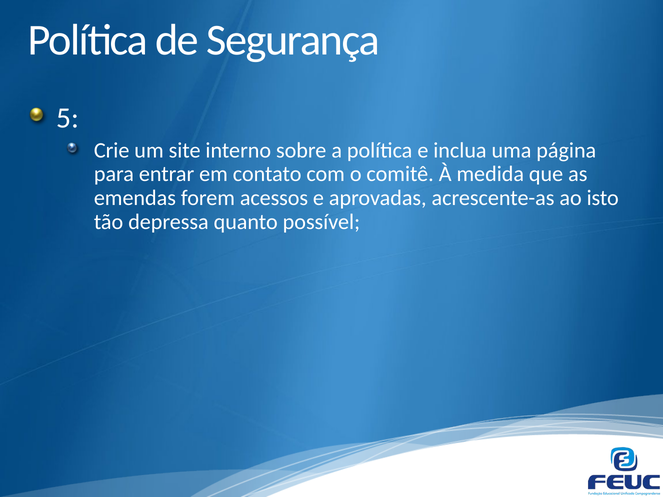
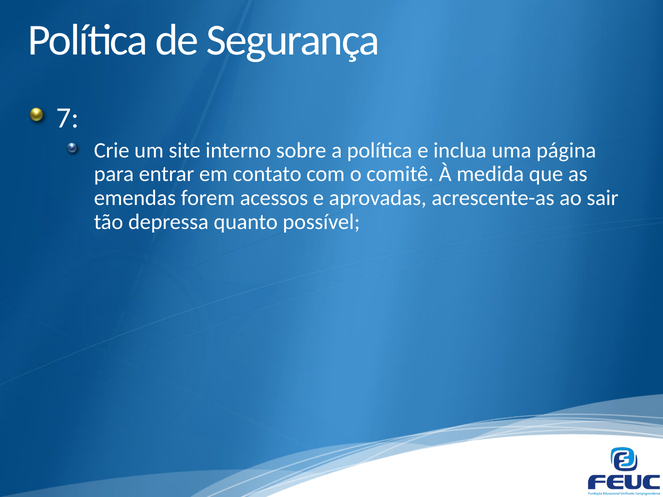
5: 5 -> 7
isto: isto -> sair
